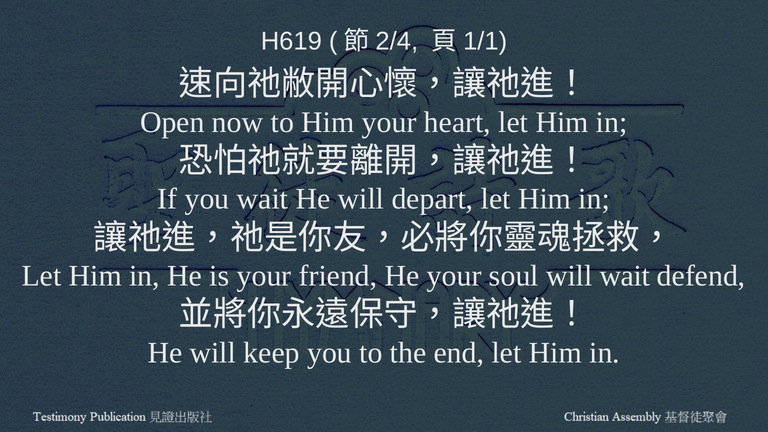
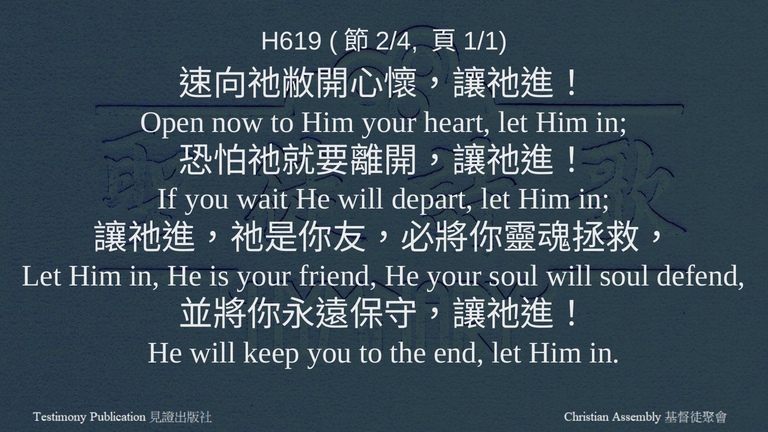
will wait: wait -> soul
